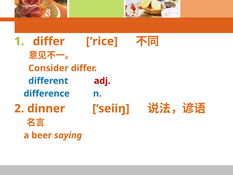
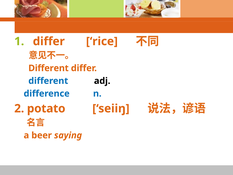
Consider at (48, 68): Consider -> Different
adj colour: red -> black
dinner: dinner -> potato
